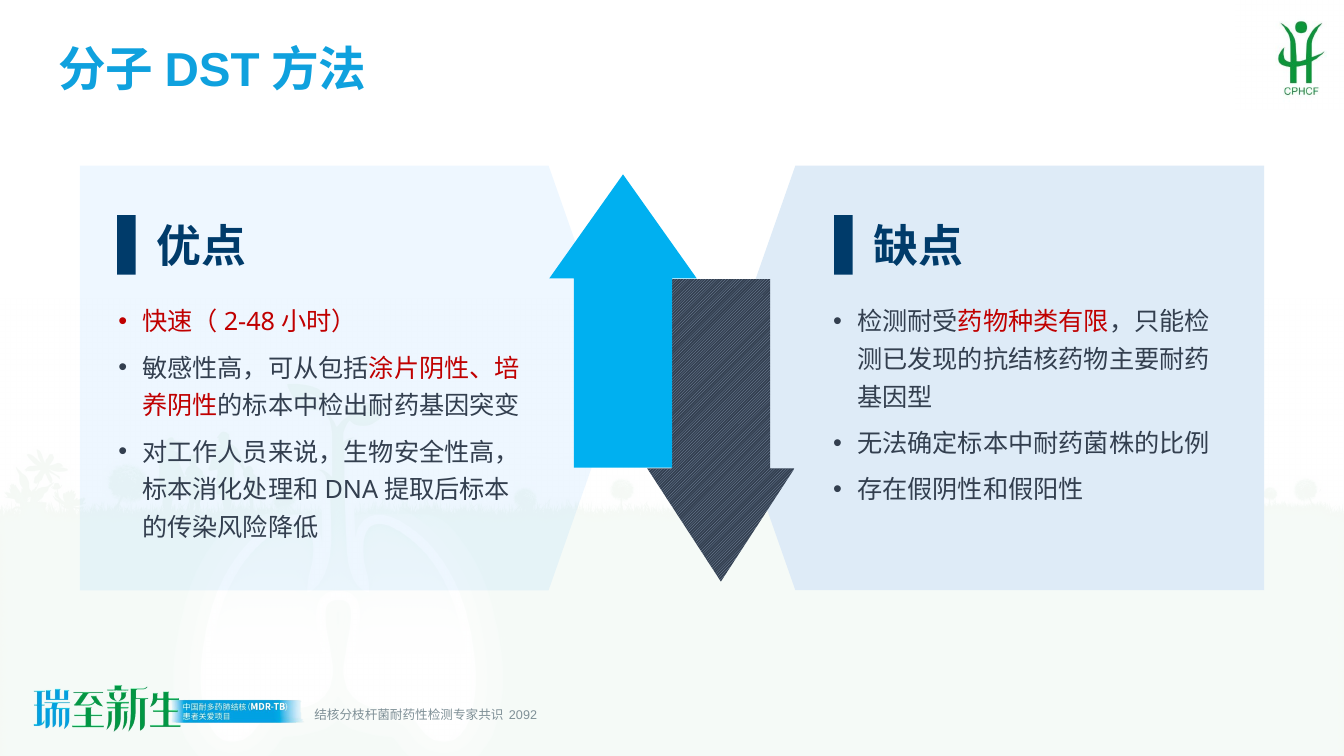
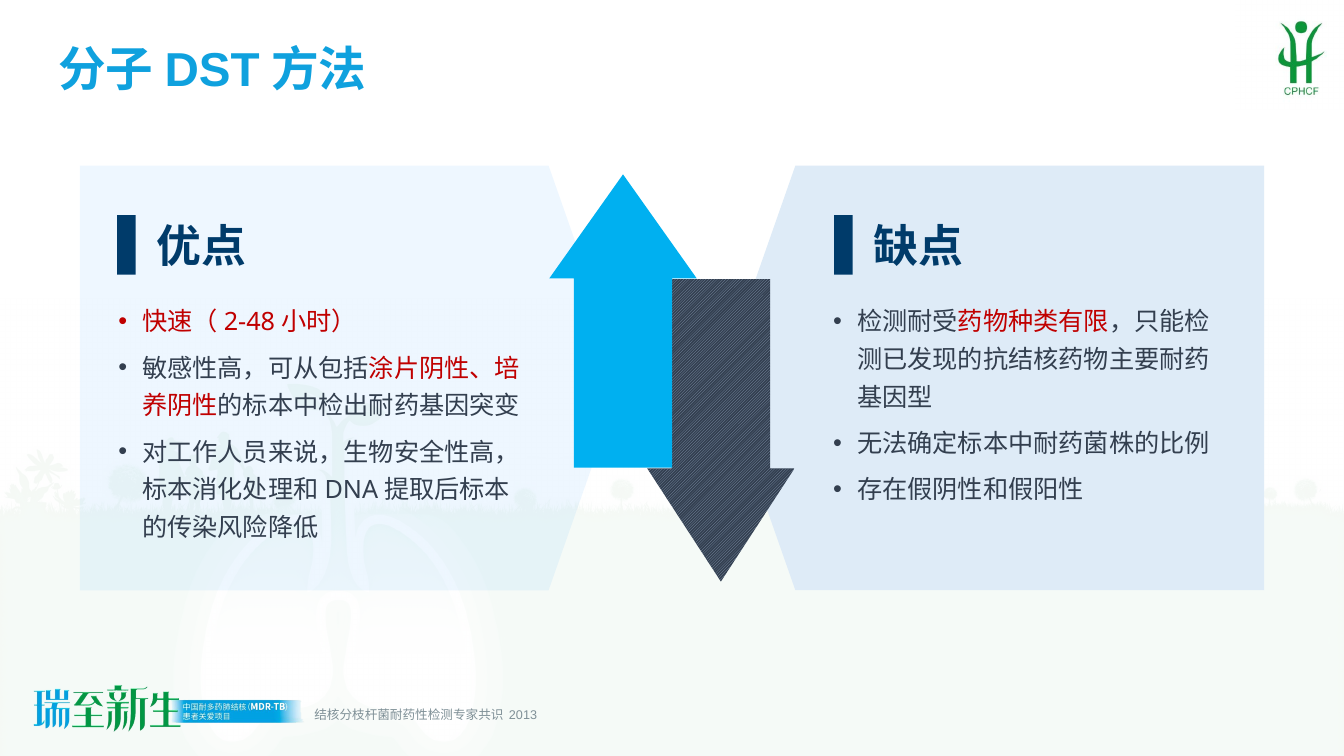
2092: 2092 -> 2013
